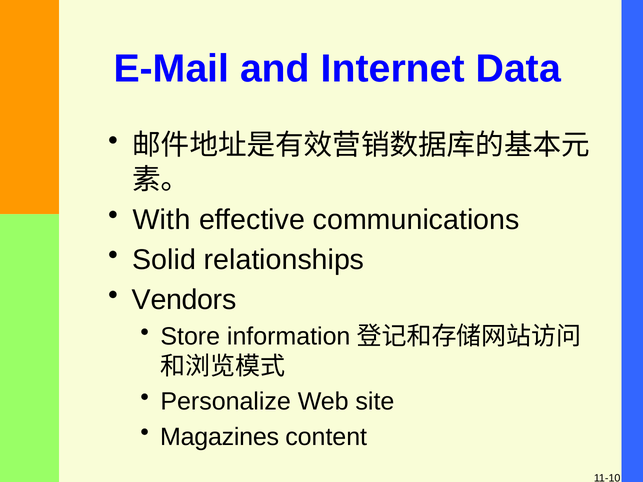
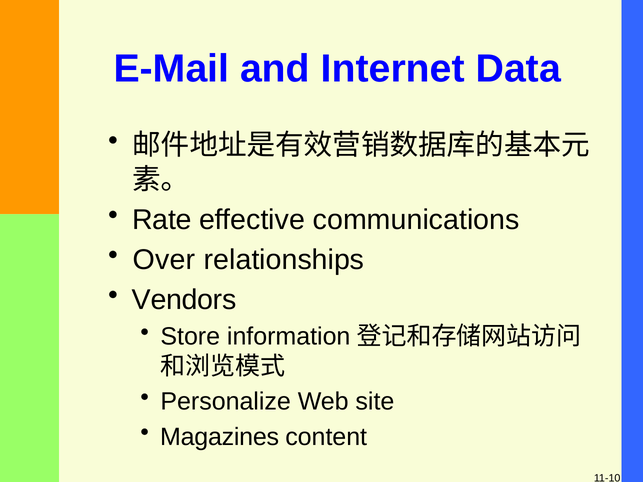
With: With -> Rate
Solid: Solid -> Over
